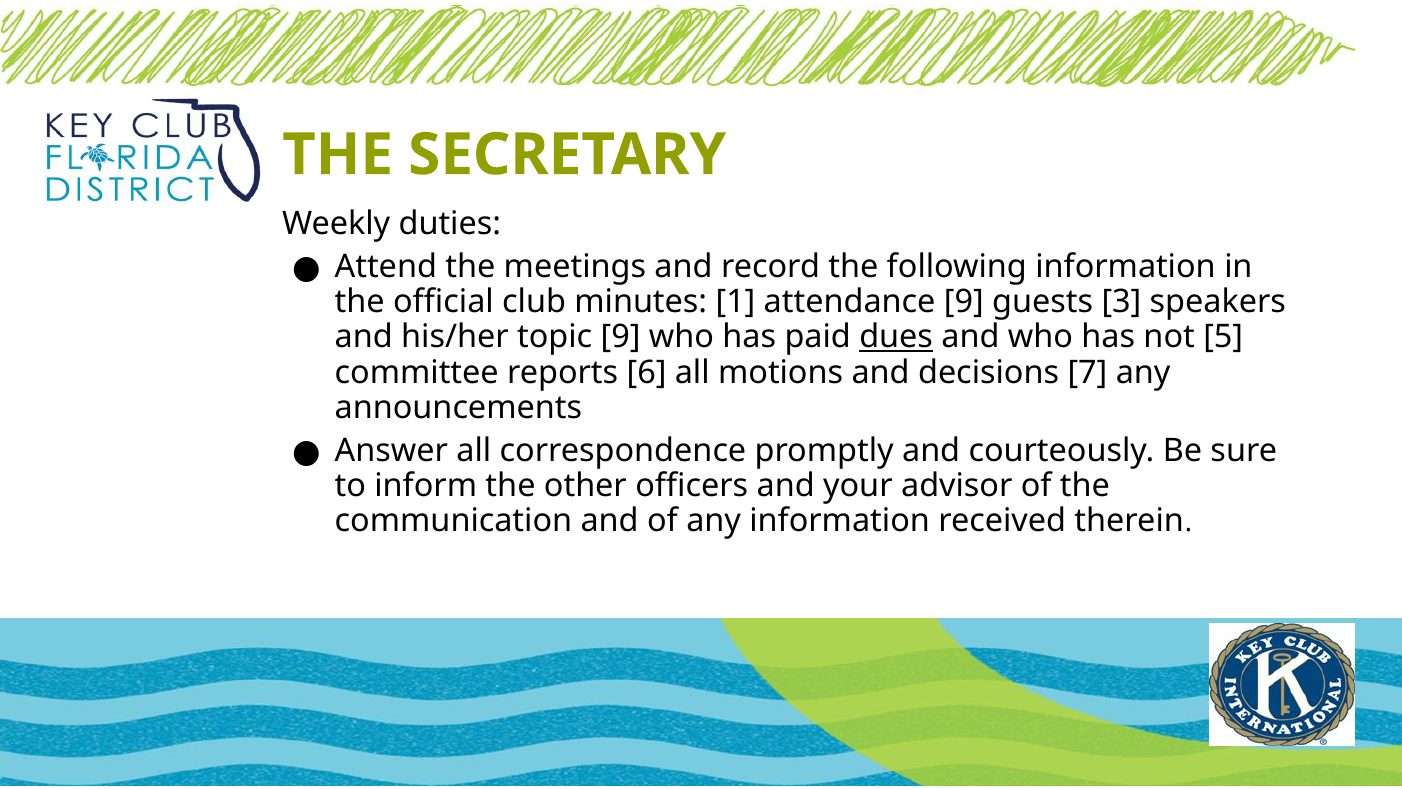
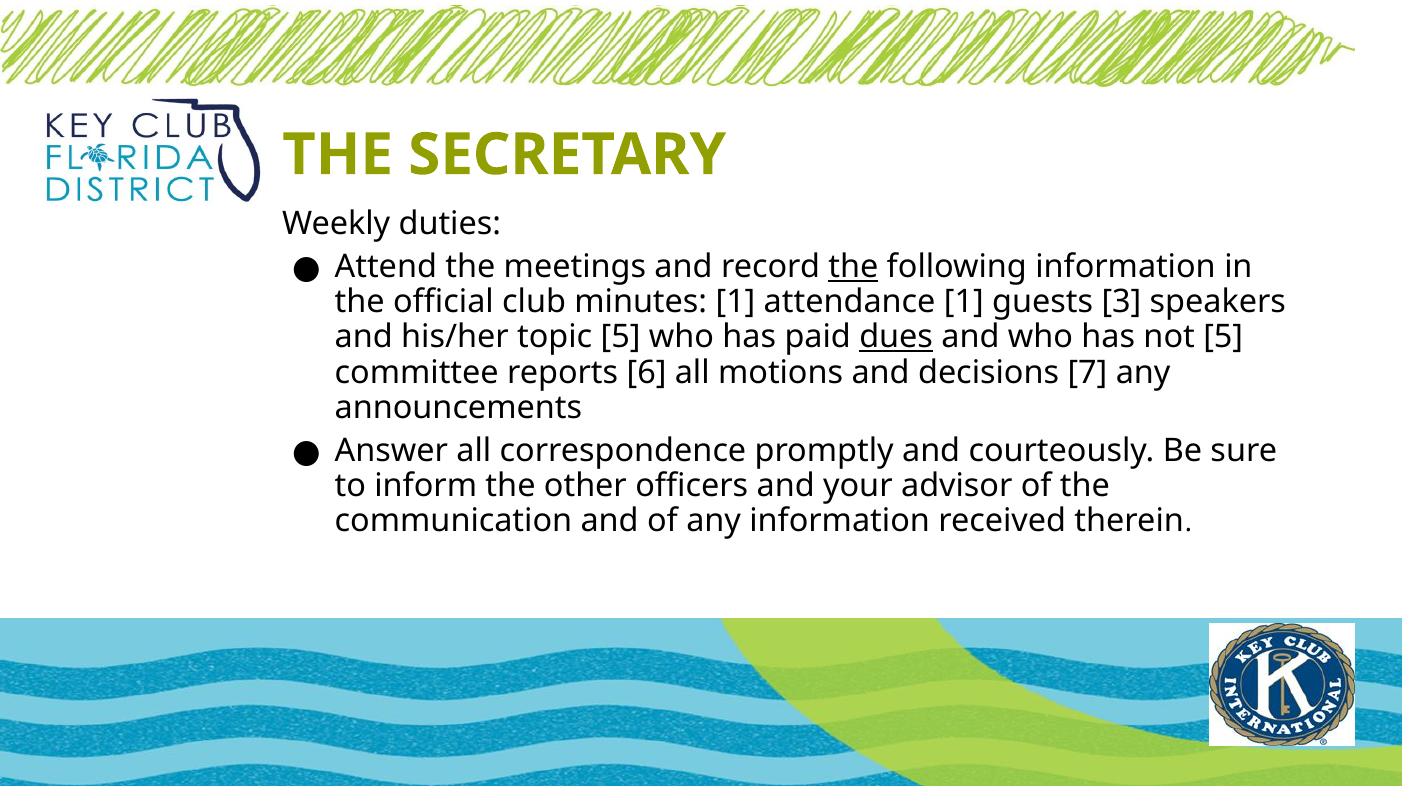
the at (853, 267) underline: none -> present
attendance 9: 9 -> 1
topic 9: 9 -> 5
